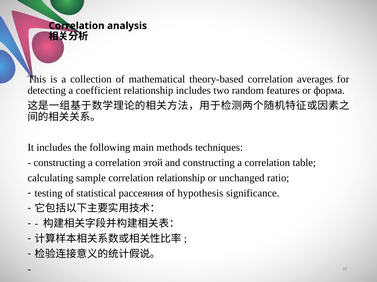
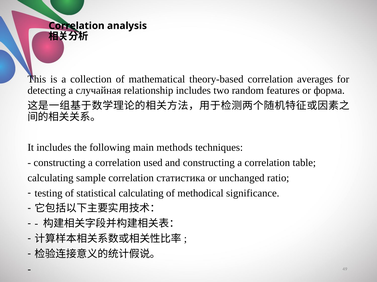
coefficient: coefficient -> случайная
этой: этой -> used
correlation relationship: relationship -> статистика
statistical рассеяния: рассеяния -> calculating
hypothesis: hypothesis -> methodical
